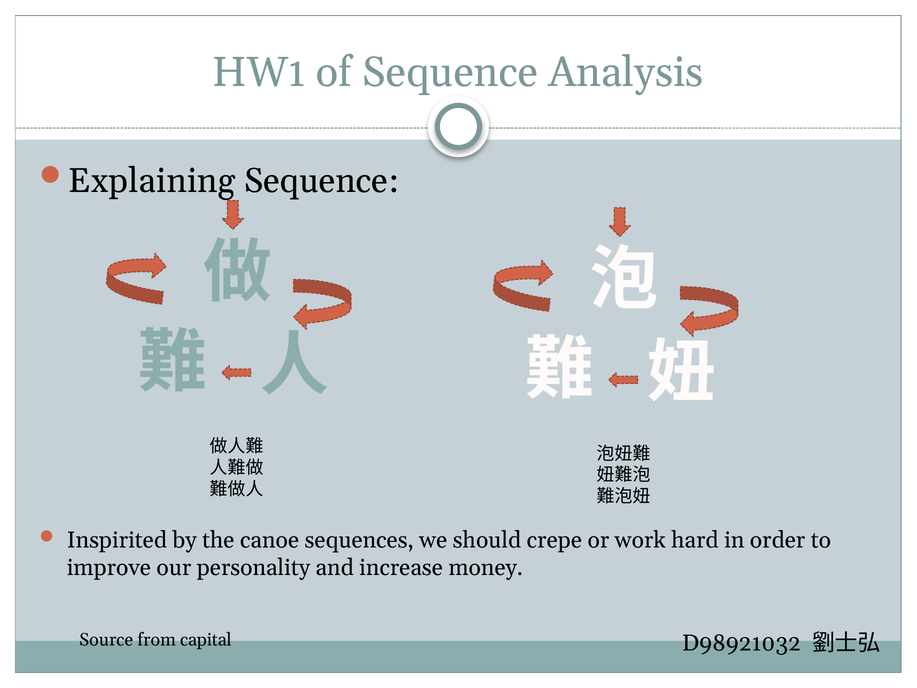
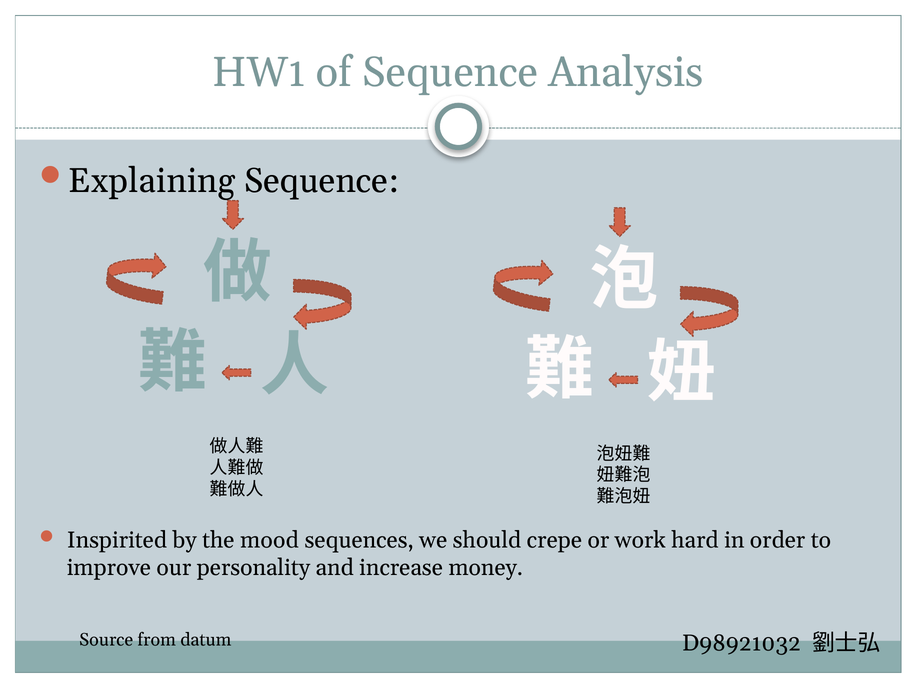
canoe: canoe -> mood
capital: capital -> datum
